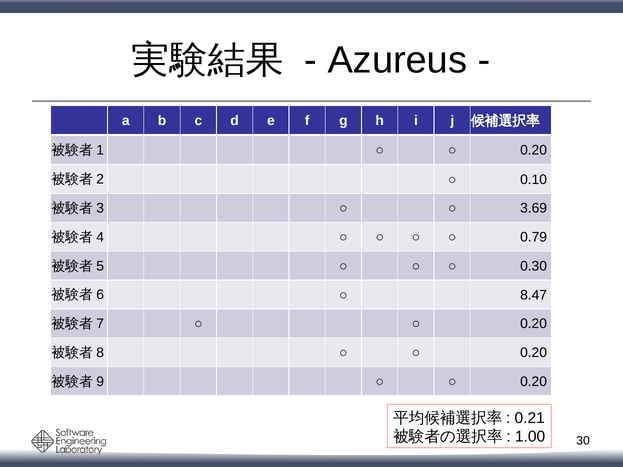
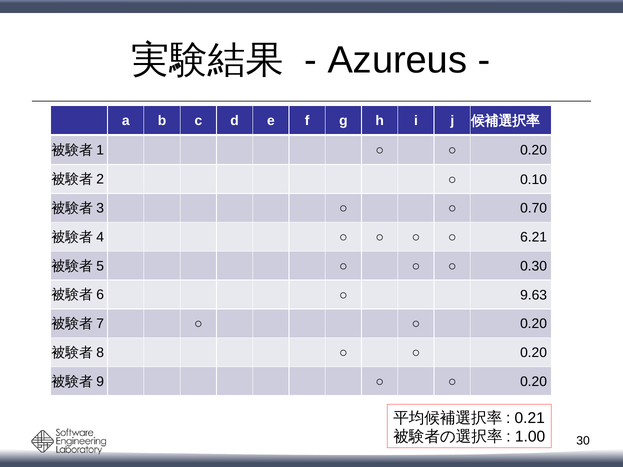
3.69: 3.69 -> 0.70
0.79: 0.79 -> 6.21
8.47: 8.47 -> 9.63
